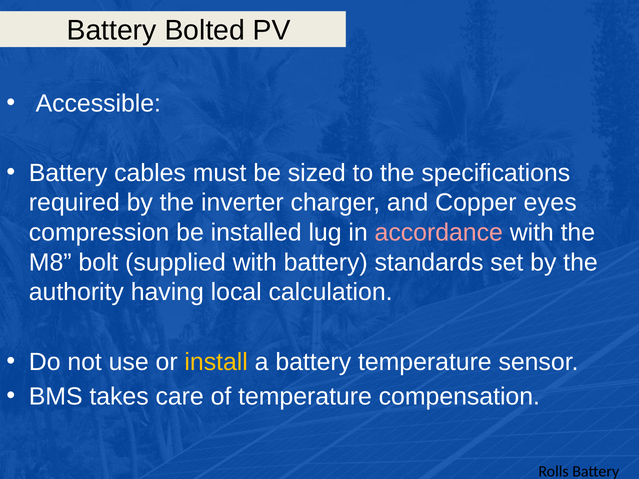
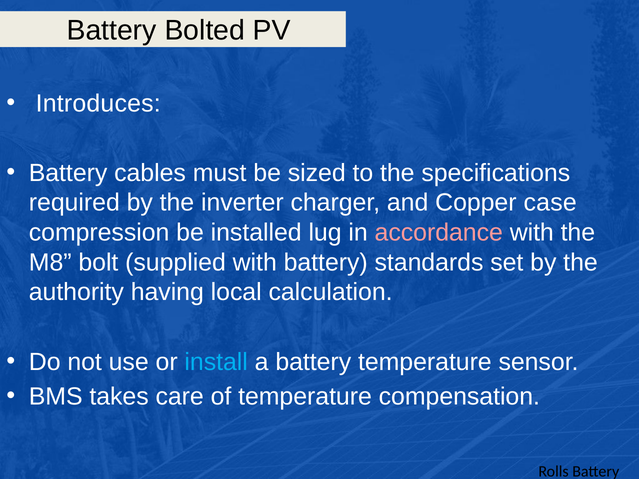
Accessible: Accessible -> Introduces
eyes: eyes -> case
install colour: yellow -> light blue
